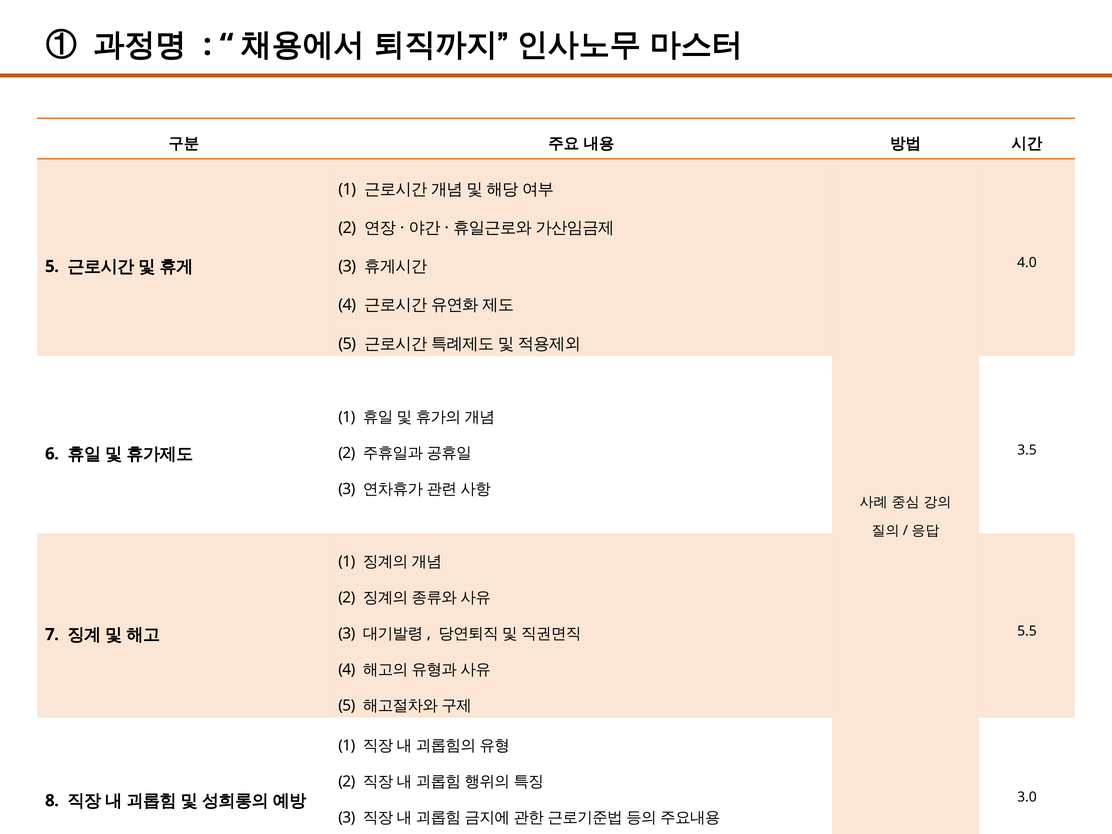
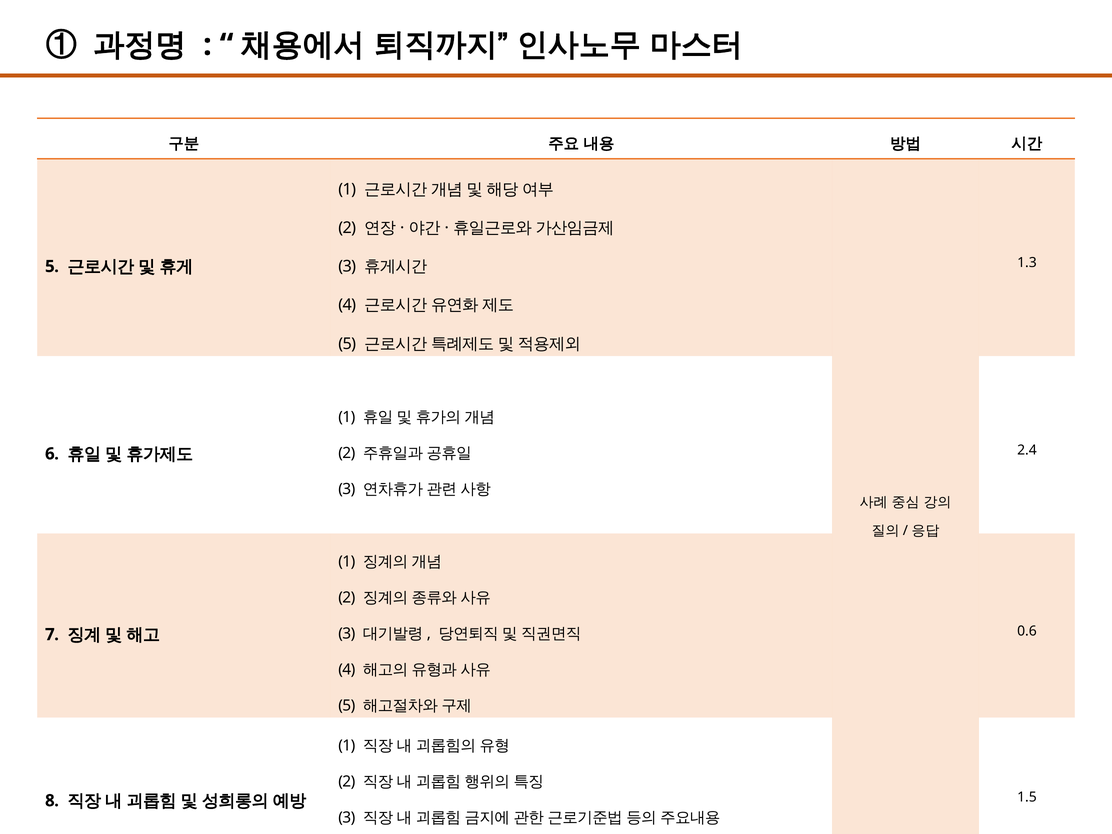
4.0: 4.0 -> 1.3
3.5: 3.5 -> 2.4
5.5: 5.5 -> 0.6
3.0: 3.0 -> 1.5
